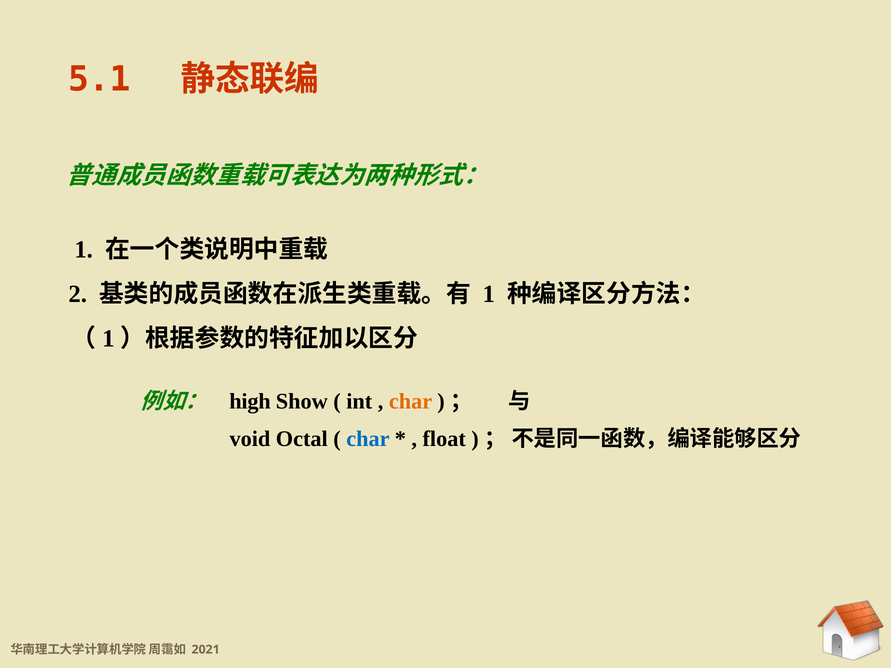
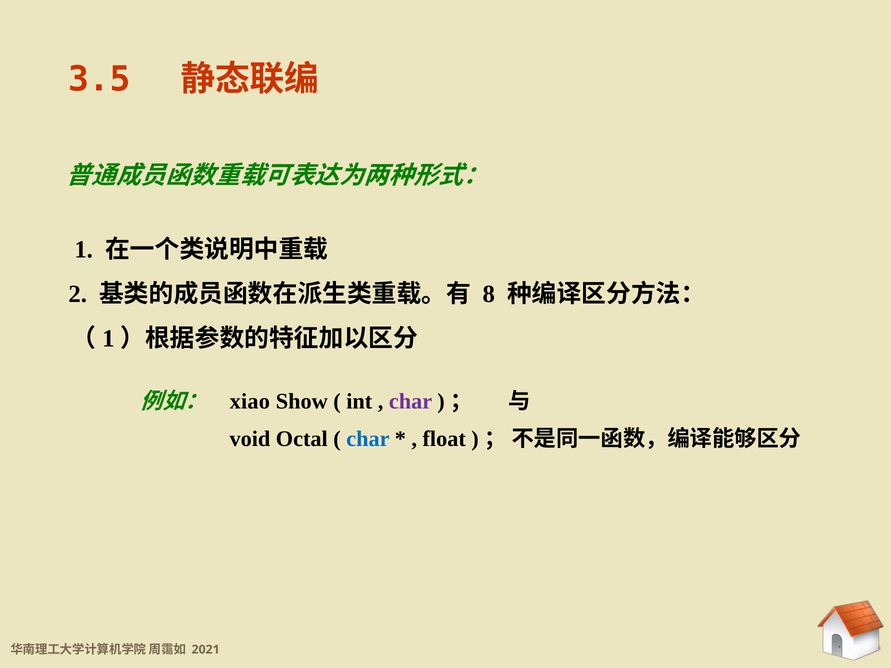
5.1: 5.1 -> 3.5
1 at (489, 294): 1 -> 8
high: high -> xiao
char at (411, 402) colour: orange -> purple
